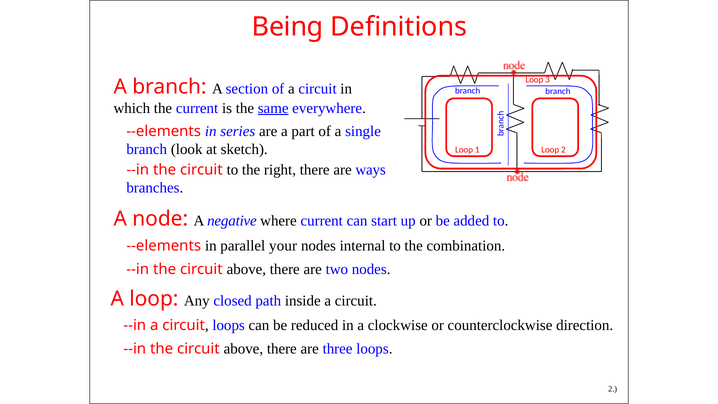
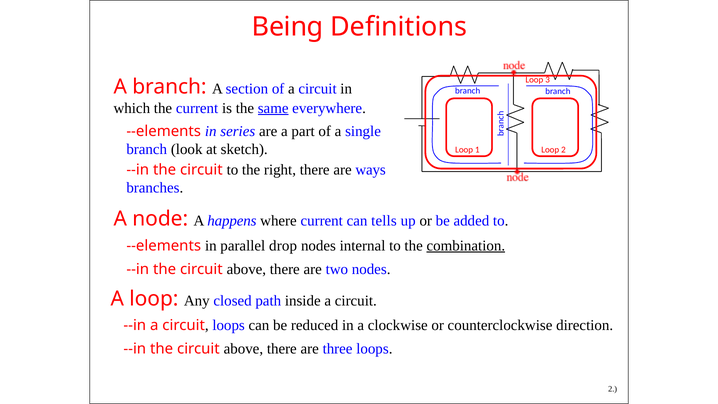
negative: negative -> happens
start: start -> tells
your: your -> drop
combination underline: none -> present
